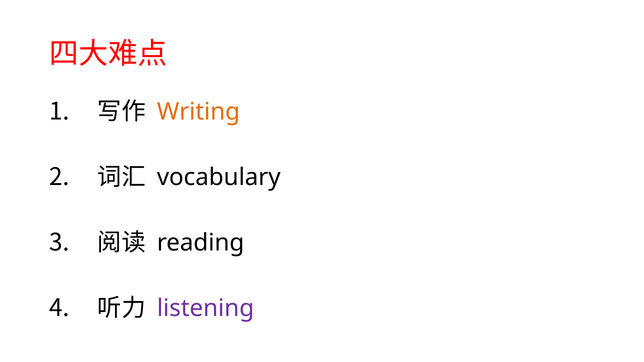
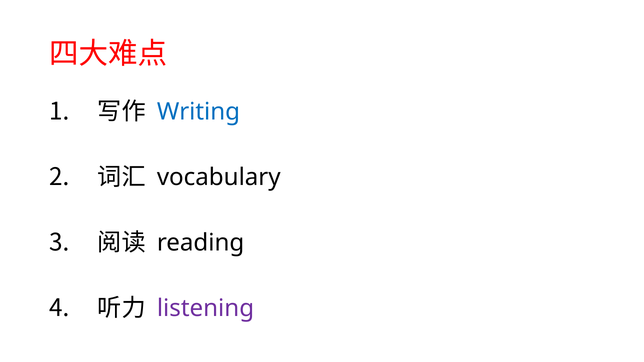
Writing colour: orange -> blue
